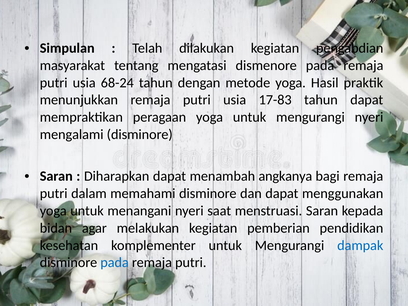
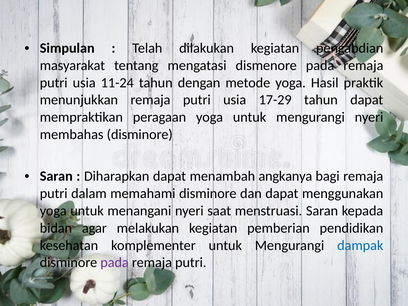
68-24: 68-24 -> 11-24
17-83: 17-83 -> 17-29
mengalami: mengalami -> membahas
pada at (115, 263) colour: blue -> purple
